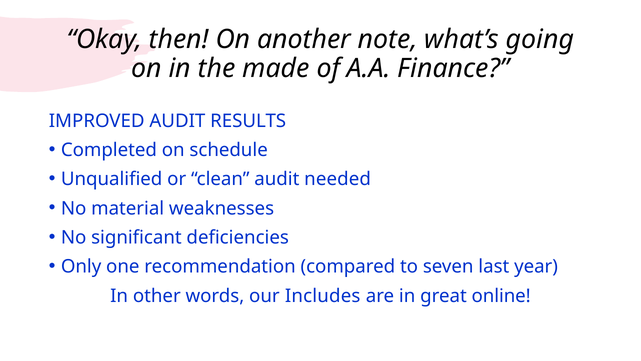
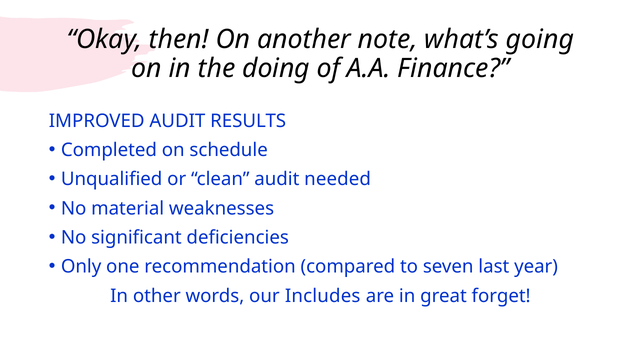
made: made -> doing
online: online -> forget
